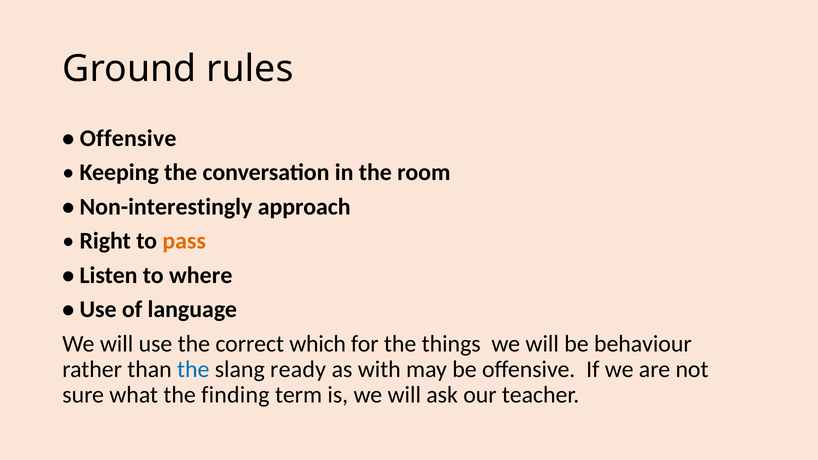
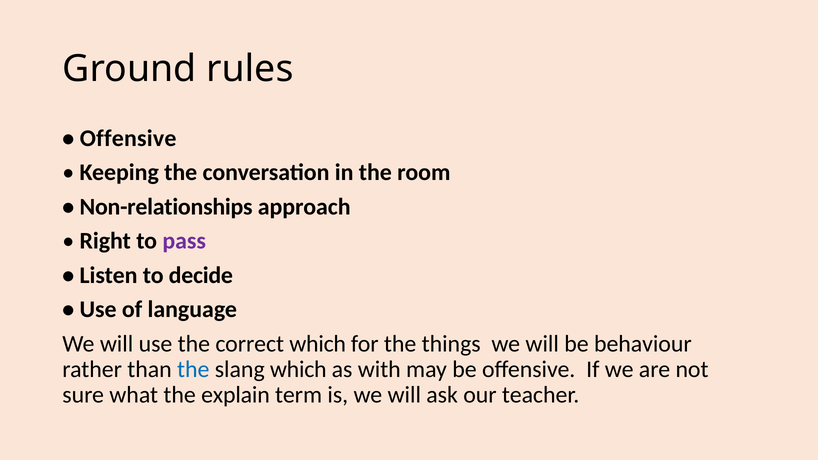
Non-interestingly: Non-interestingly -> Non-relationships
pass colour: orange -> purple
where: where -> decide
slang ready: ready -> which
finding: finding -> explain
